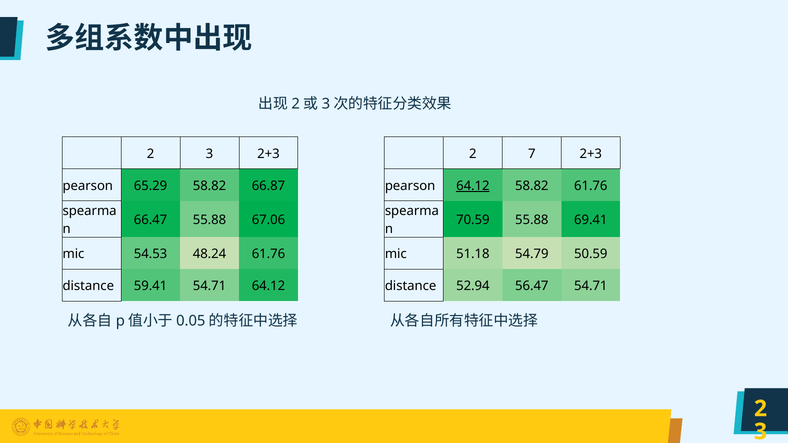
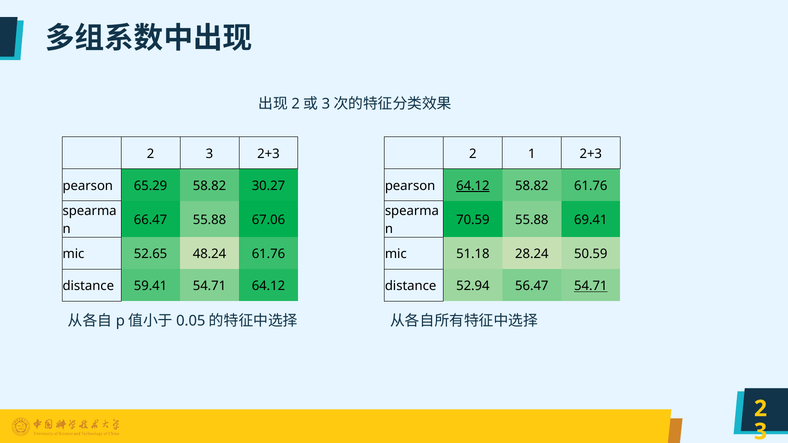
7: 7 -> 1
66.87: 66.87 -> 30.27
54.53: 54.53 -> 52.65
54.79: 54.79 -> 28.24
54.71 at (591, 286) underline: none -> present
